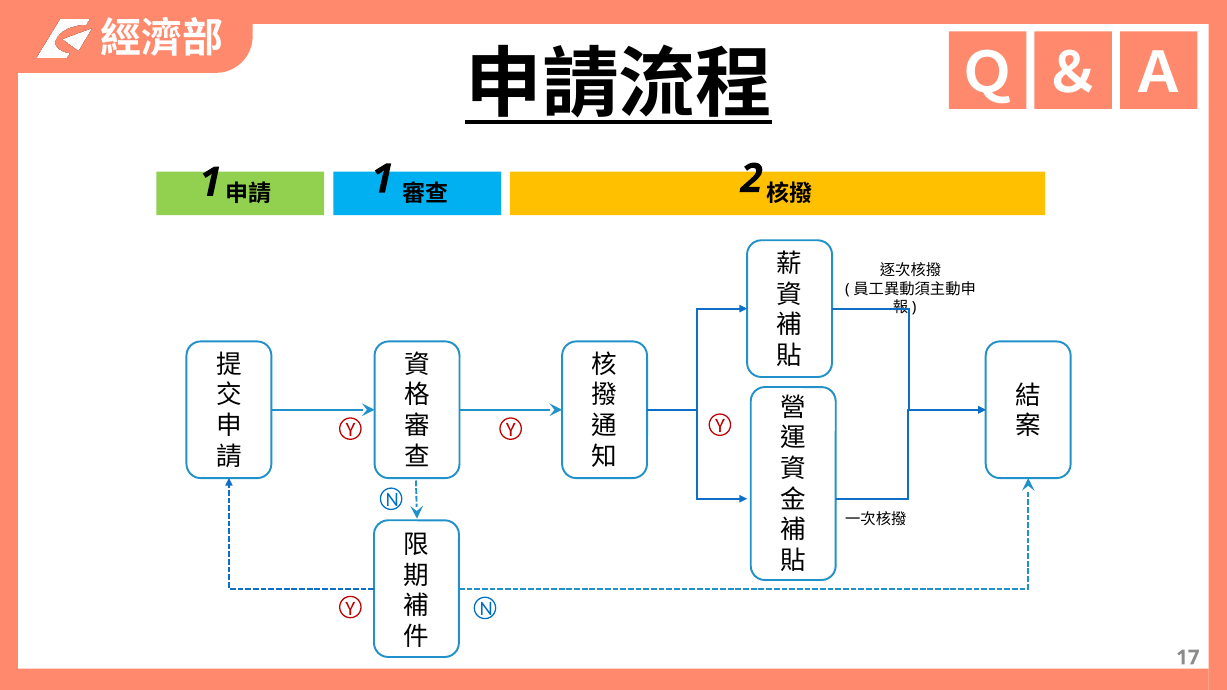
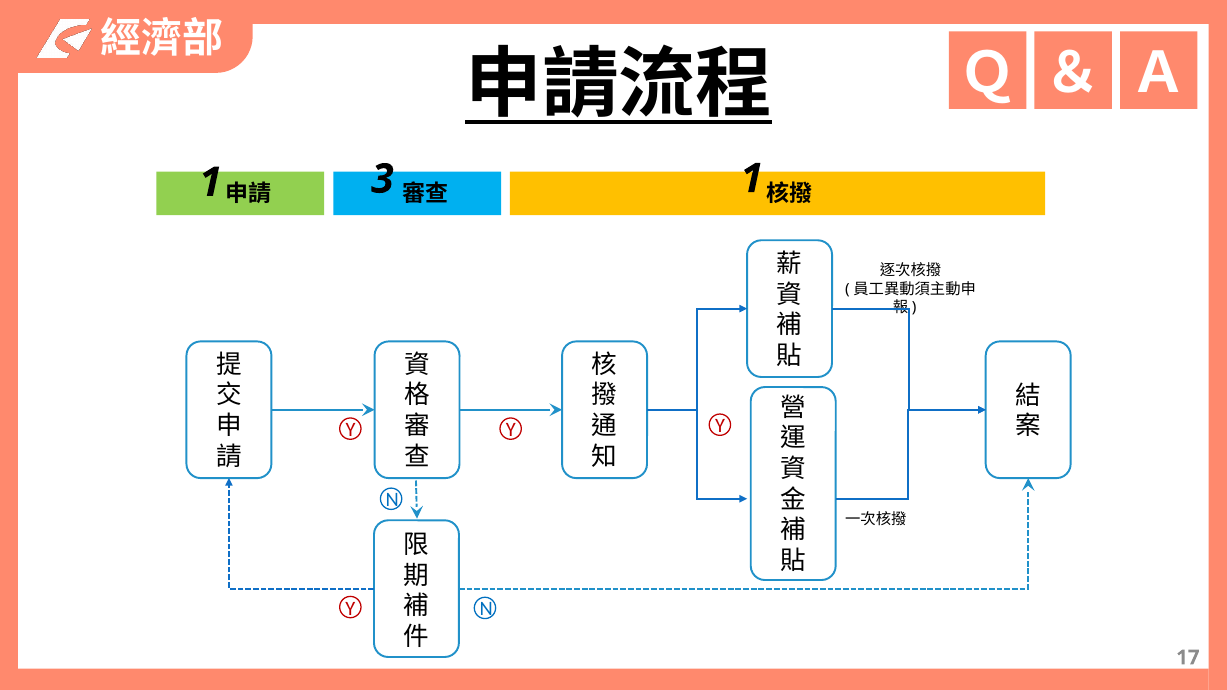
1 at (382, 179): 1 -> 3
2 at (752, 179): 2 -> 1
